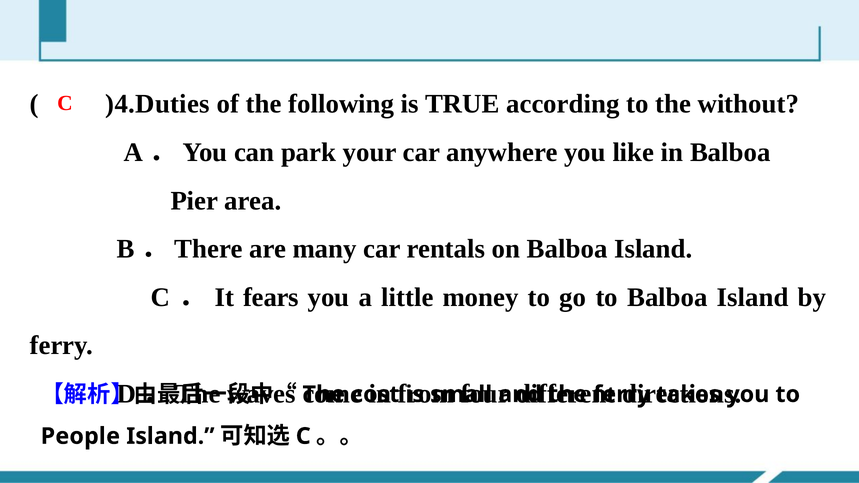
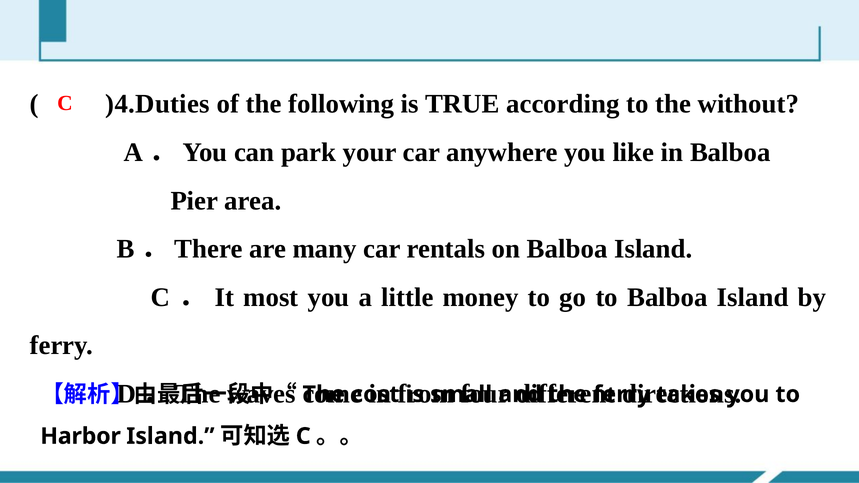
fears: fears -> most
People: People -> Harbor
